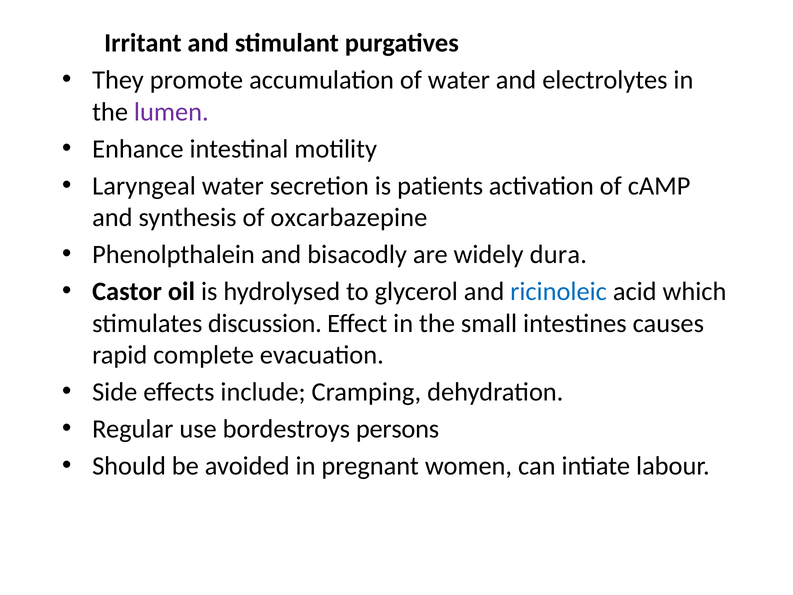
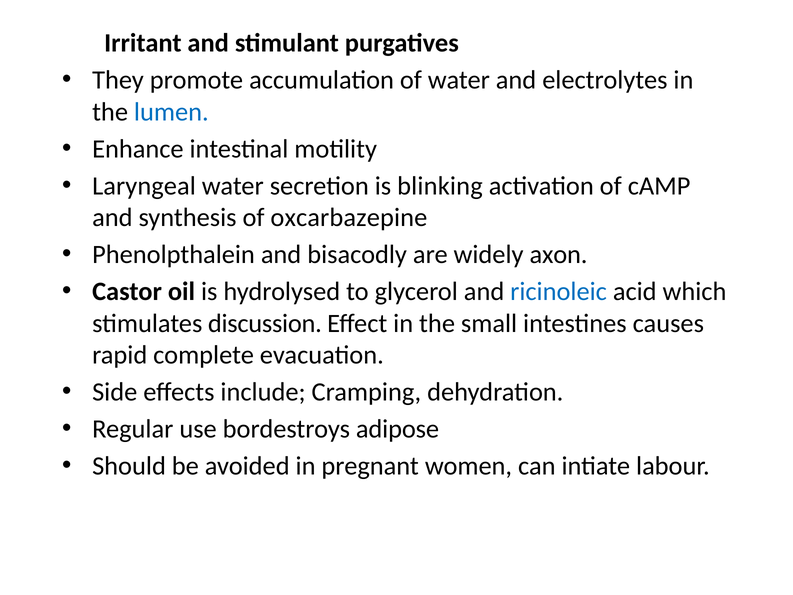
lumen colour: purple -> blue
patients: patients -> blinking
dura: dura -> axon
persons: persons -> adipose
